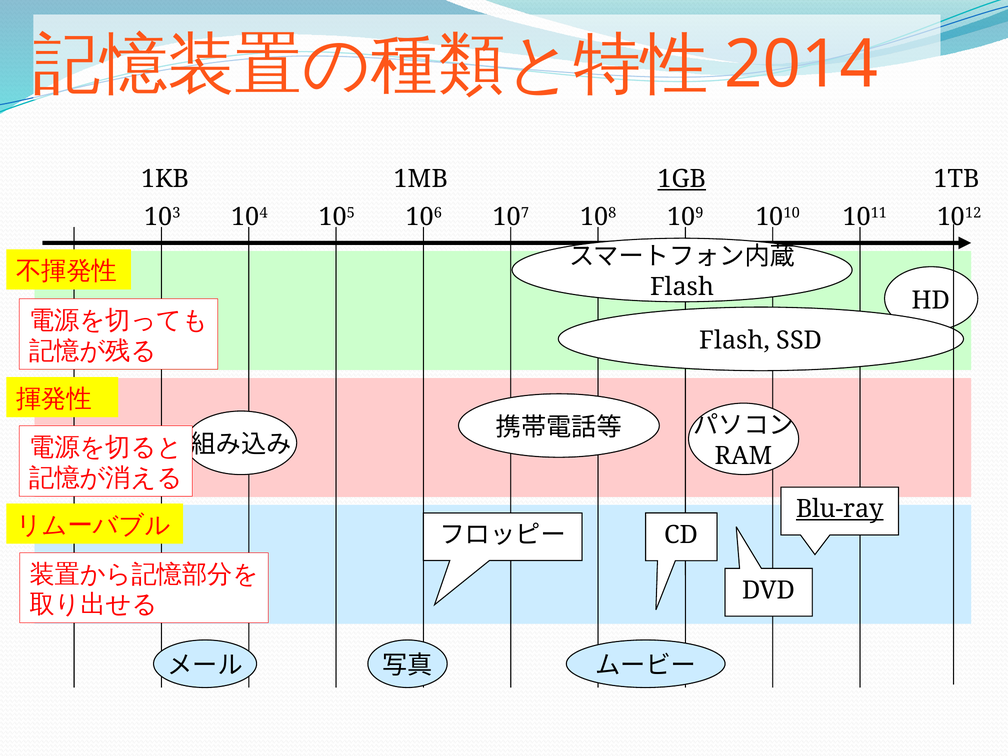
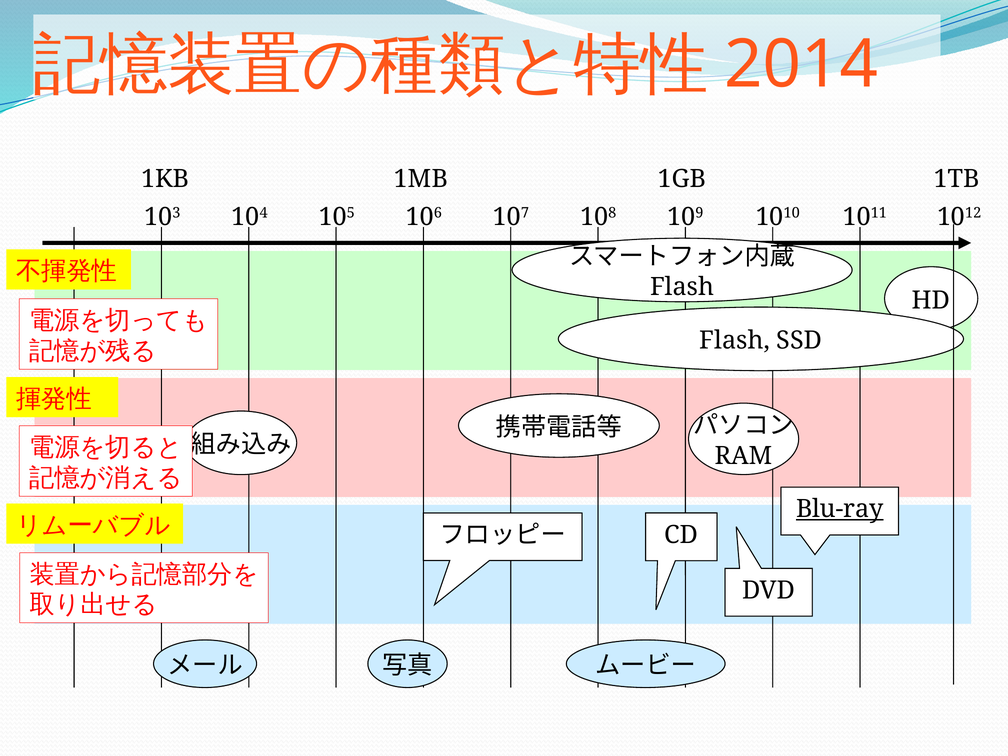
1GB underline: present -> none
